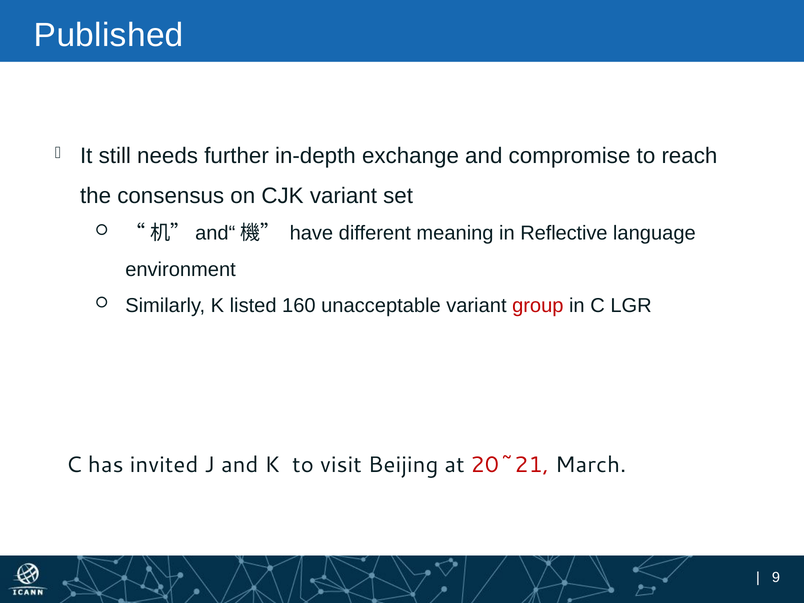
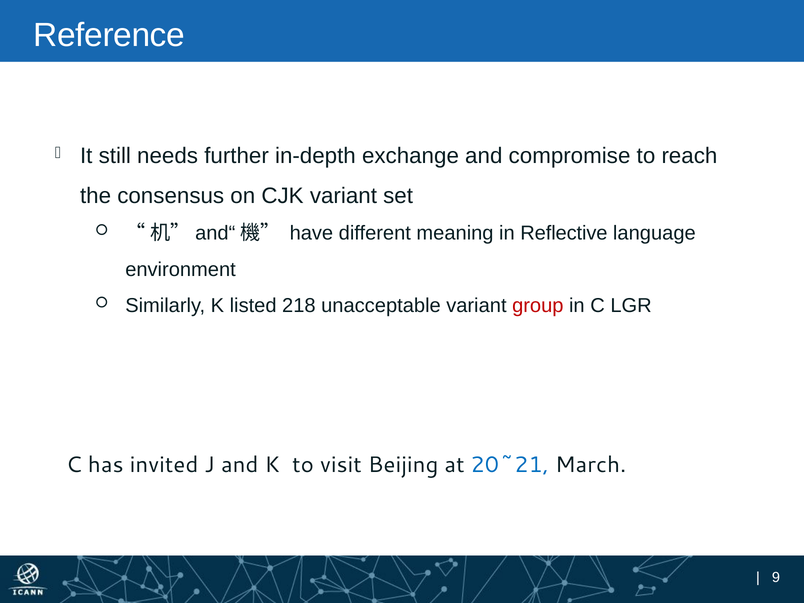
Published: Published -> Reference
160: 160 -> 218
20~21 colour: red -> blue
